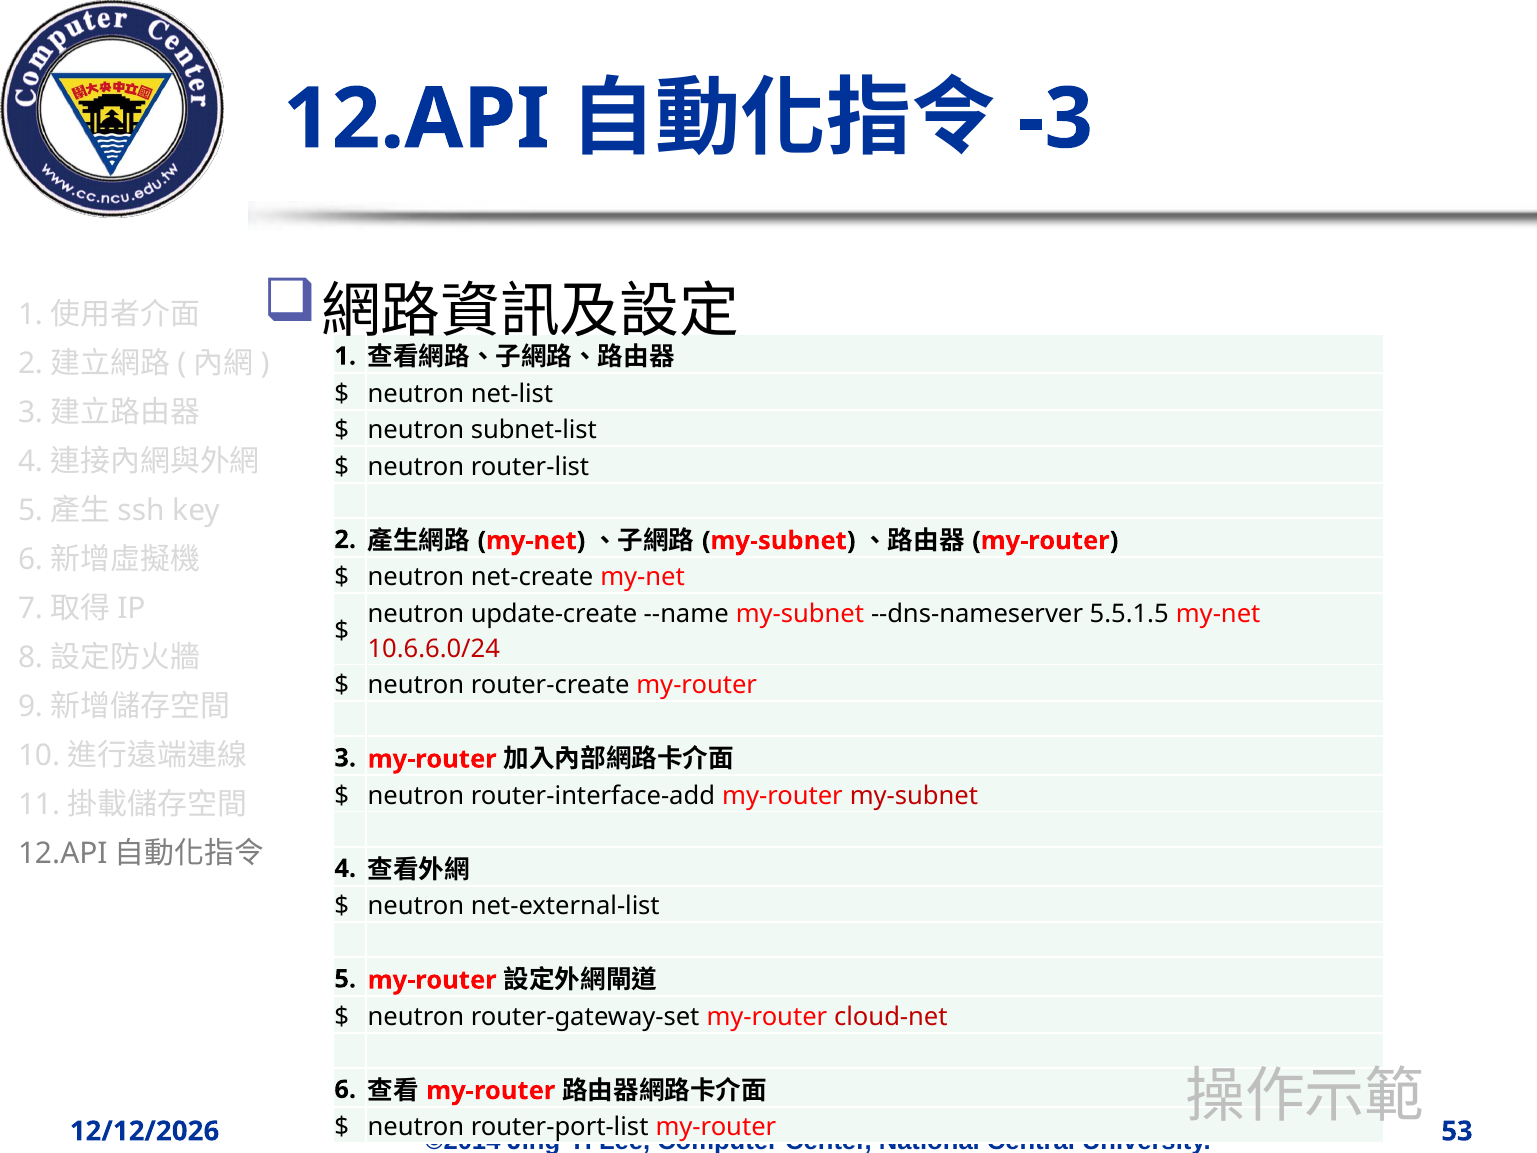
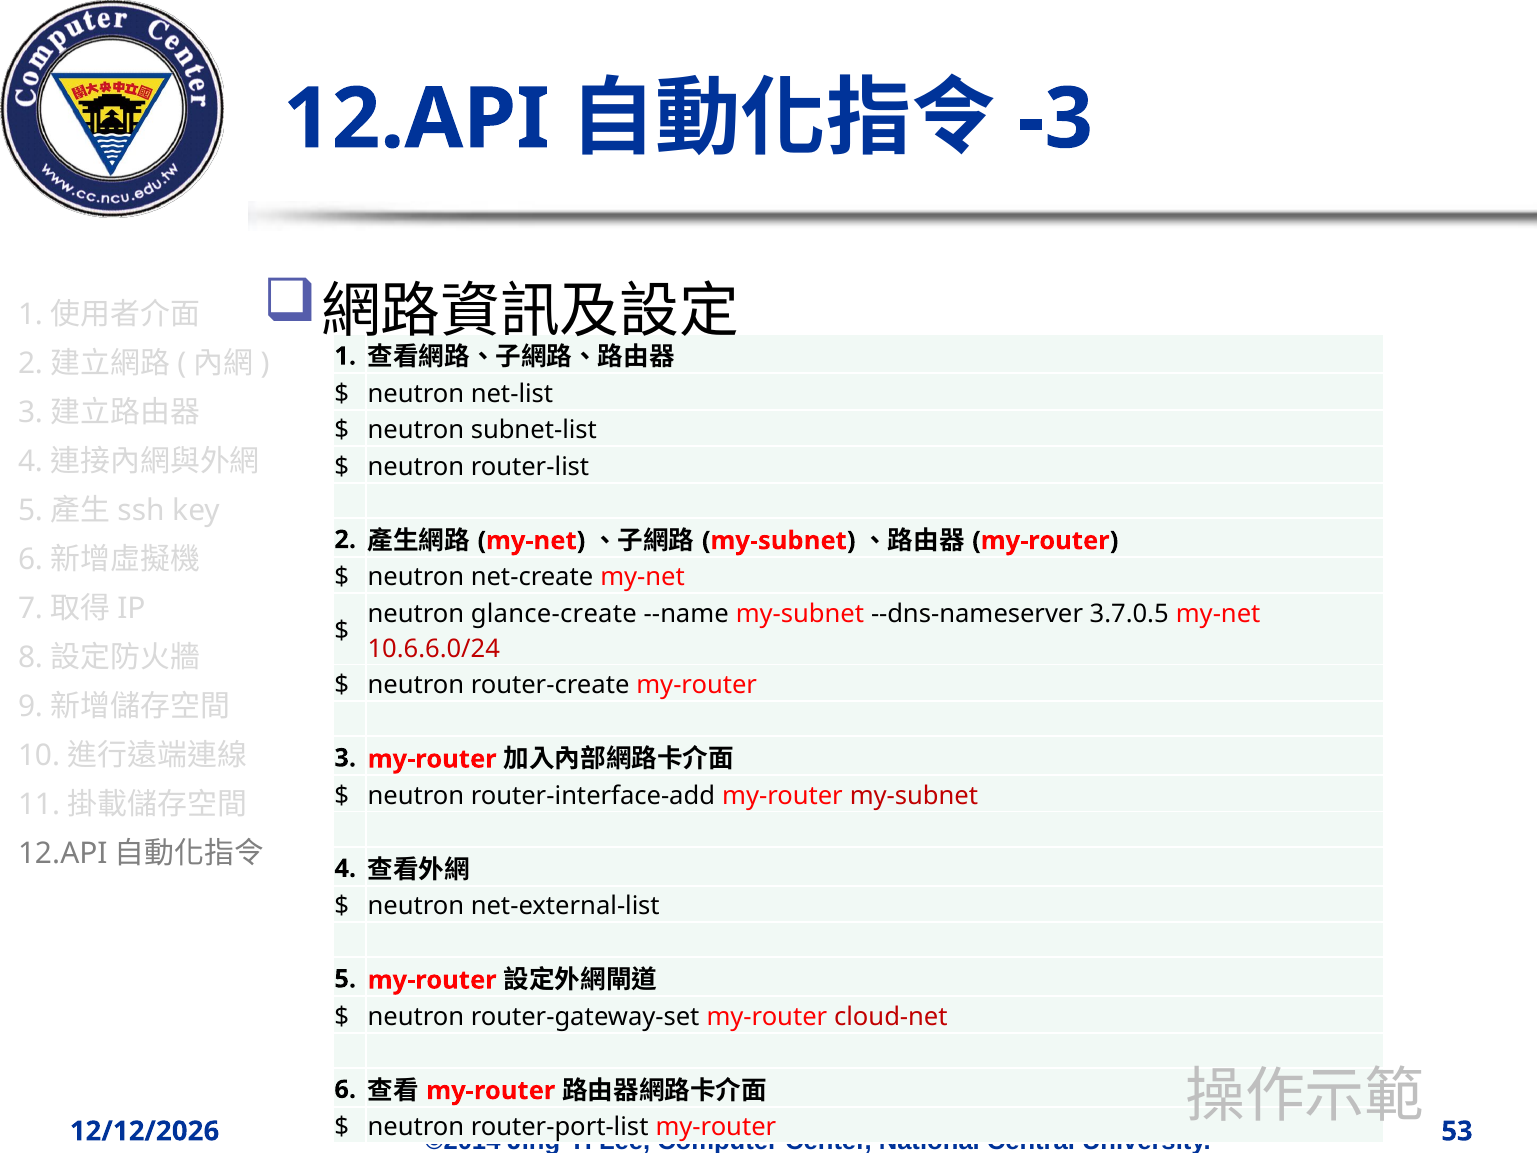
update-create: update-create -> glance-create
5.5.1.5: 5.5.1.5 -> 3.7.0.5
